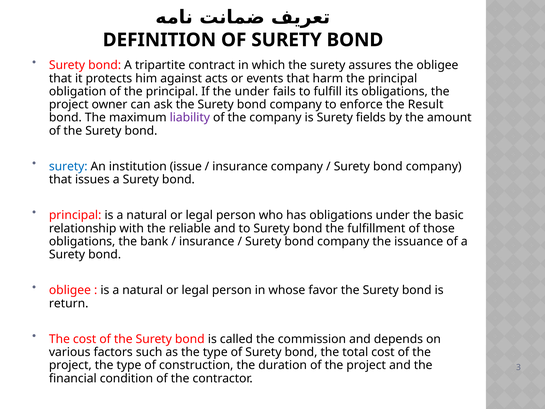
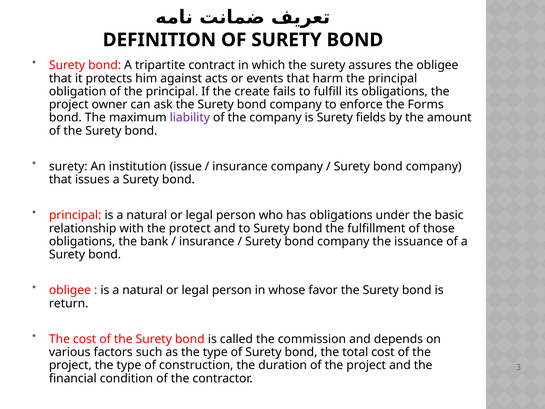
the under: under -> create
Result: Result -> Forms
surety at (68, 166) colour: blue -> black
reliable: reliable -> protect
